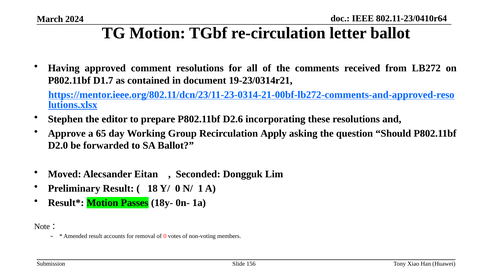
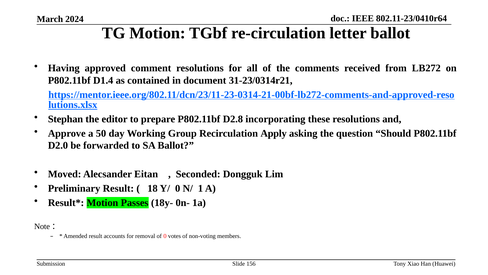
D1.7: D1.7 -> D1.4
19-23/0314r21: 19-23/0314r21 -> 31-23/0314r21
Stephen: Stephen -> Stephan
D2.6: D2.6 -> D2.8
65: 65 -> 50
